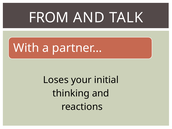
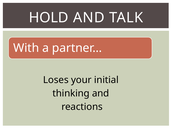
FROM: FROM -> HOLD
